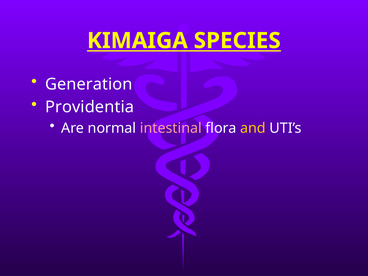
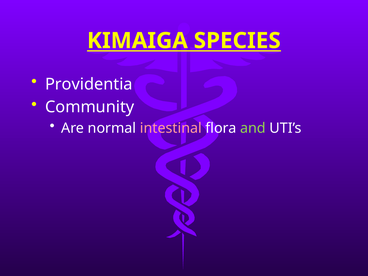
Generation: Generation -> Providentia
Providentia: Providentia -> Community
and colour: yellow -> light green
